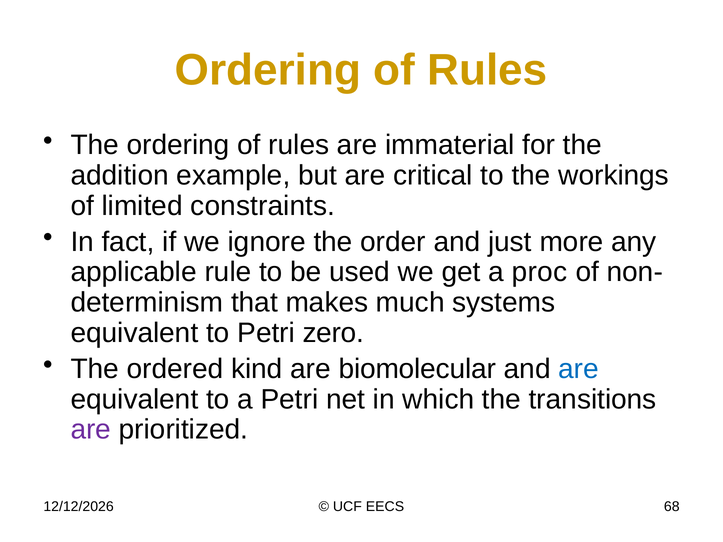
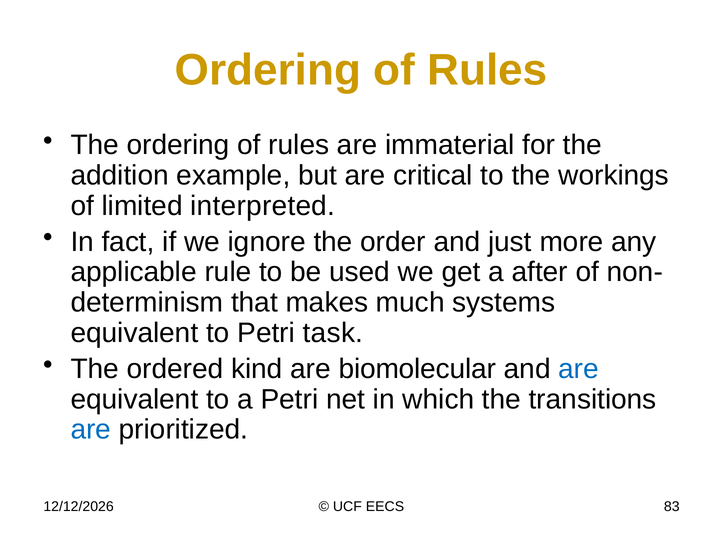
constraints: constraints -> interpreted
proc: proc -> after
zero: zero -> task
are at (91, 430) colour: purple -> blue
68: 68 -> 83
